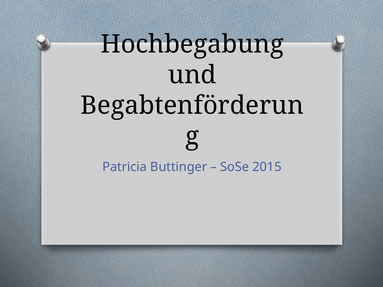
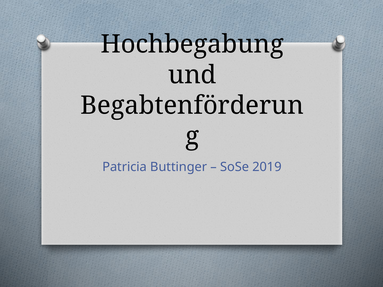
2015: 2015 -> 2019
